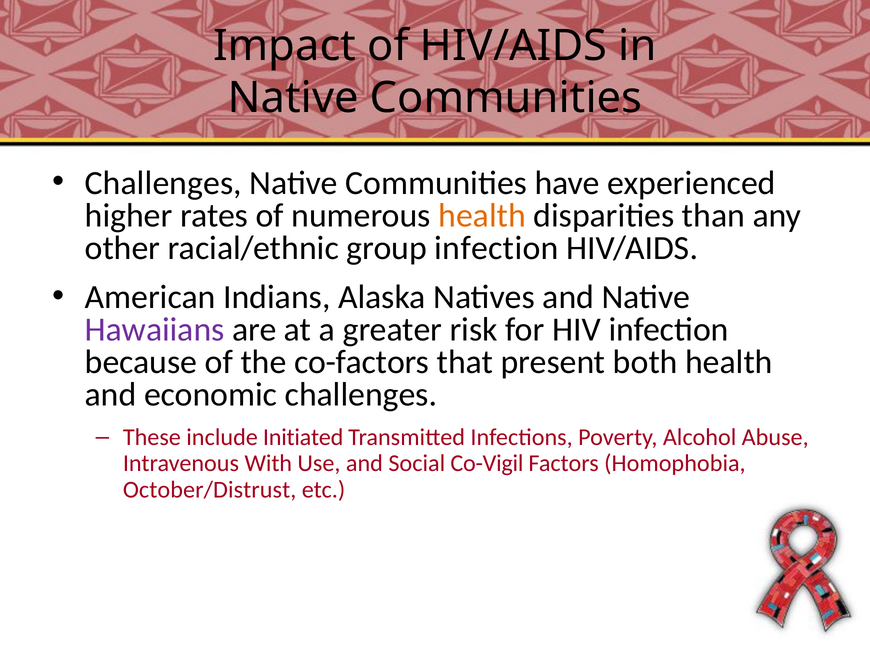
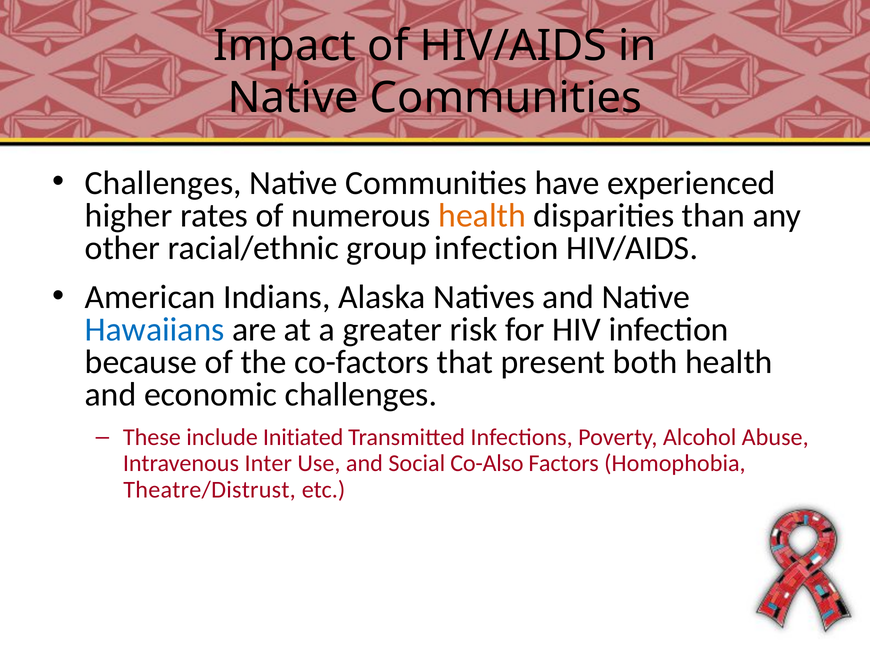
Hawaiians colour: purple -> blue
With: With -> Inter
Co-Vigil: Co-Vigil -> Co-Also
October/Distrust: October/Distrust -> Theatre/Distrust
